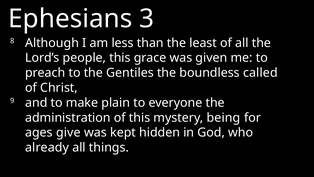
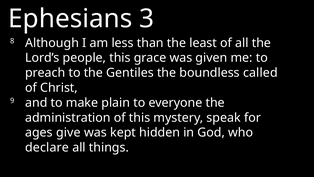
being: being -> speak
already: already -> declare
